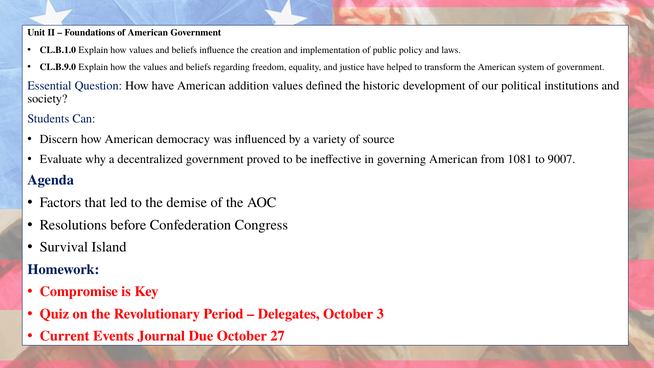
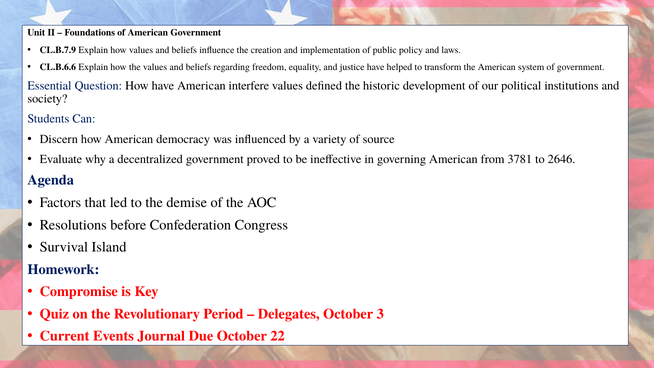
CL.B.1.0: CL.B.1.0 -> CL.B.7.9
CL.B.9.0: CL.B.9.0 -> CL.B.6.6
addition: addition -> interfere
1081: 1081 -> 3781
9007: 9007 -> 2646
27: 27 -> 22
